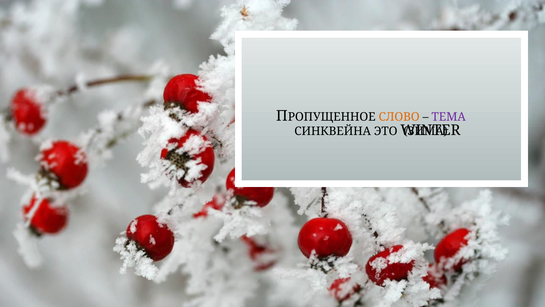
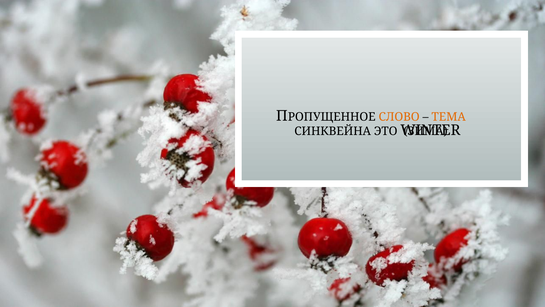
ТЕМА colour: purple -> orange
